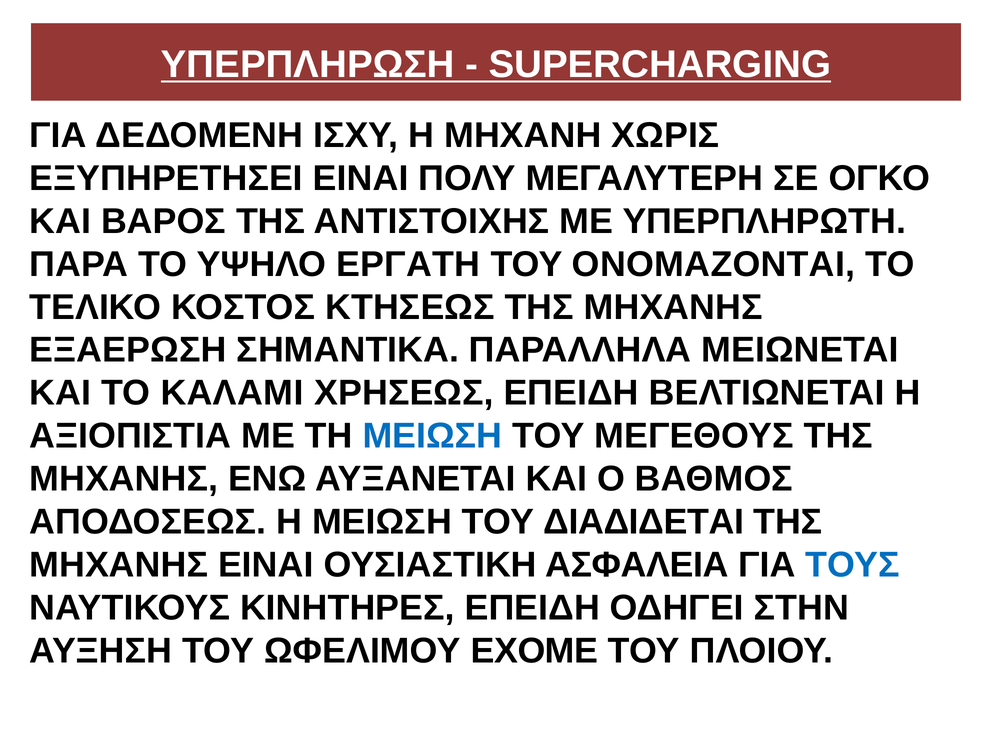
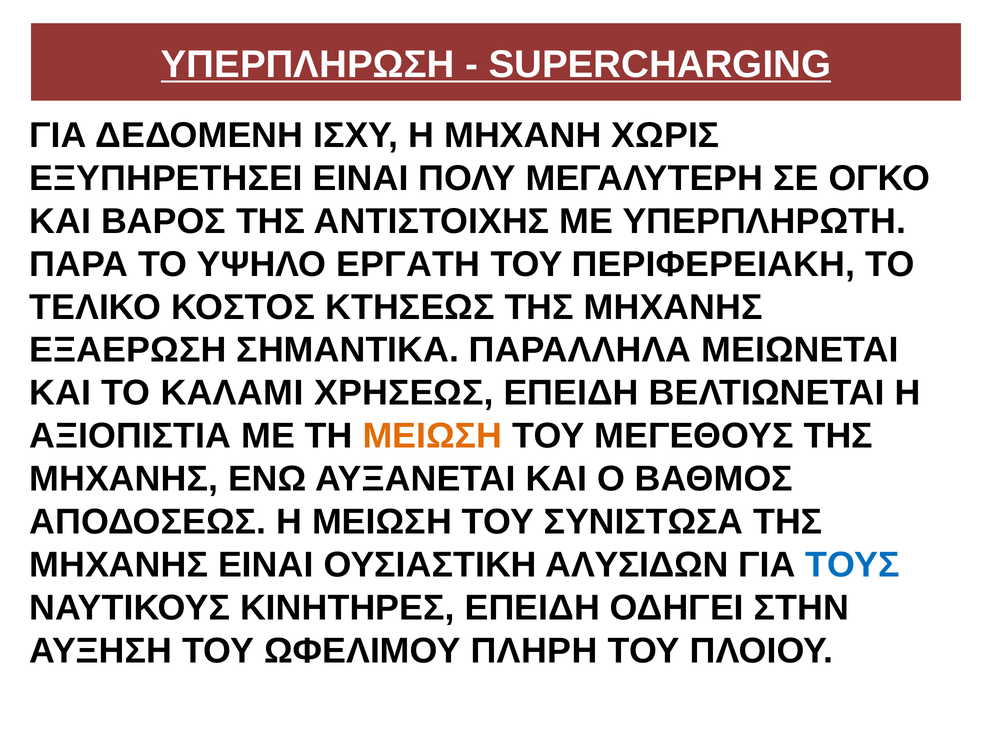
ΟΝΟΜΑΖΟΝΤΑΙ: ΟΝΟΜΑΖΟΝΤΑΙ -> ΠΕΡΙΦΕΡΕΙΑΚΗ
ΜΕΙΩΣΗ at (432, 436) colour: blue -> orange
ΔΙΑΔΙΔΕΤΑΙ: ΔΙΑΔΙΔΕΤΑΙ -> ΣΥΝΙΣΤΩΣΑ
ΑΣΦΑΛΕΙΑ: ΑΣΦΑΛΕΙΑ -> ΑΛΥΣΙΔΩΝ
ΕΧΟΜΕ: ΕΧΟΜΕ -> ΠΛΗΡΗ
